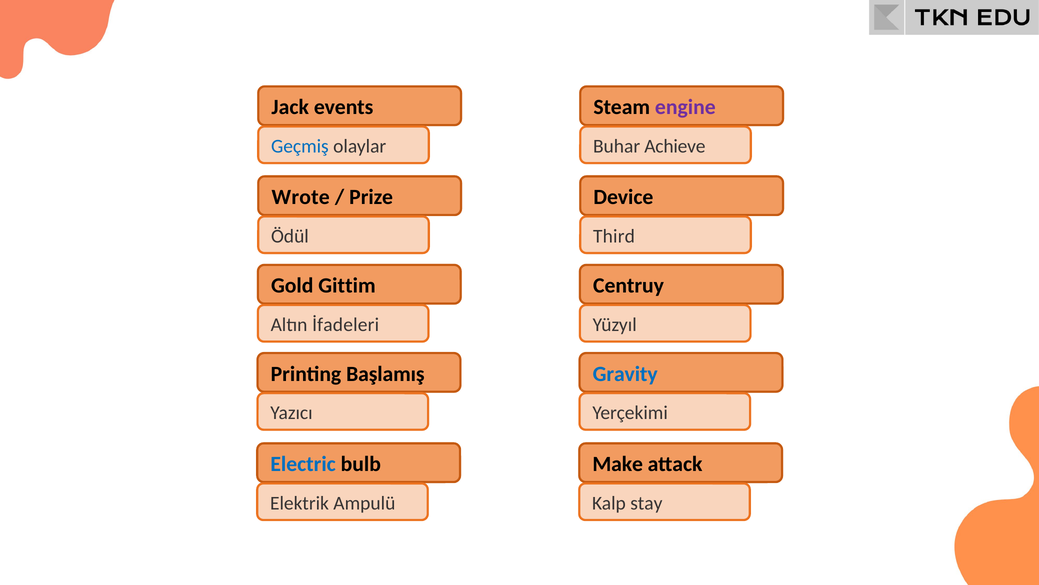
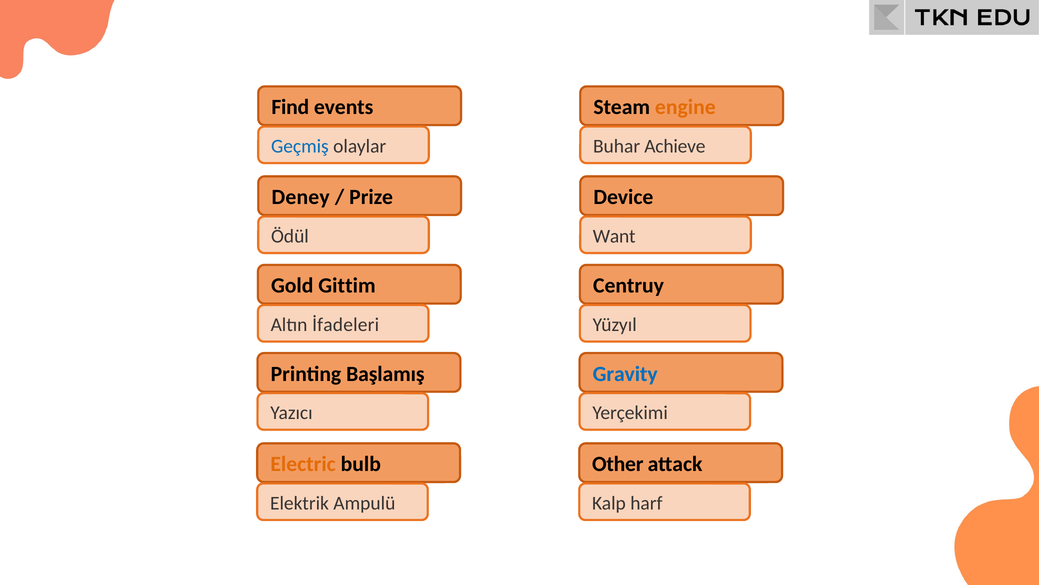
Jack: Jack -> Find
engine colour: purple -> orange
Wrote: Wrote -> Deney
Third: Third -> Want
Electric colour: blue -> orange
Make: Make -> Other
stay: stay -> harf
